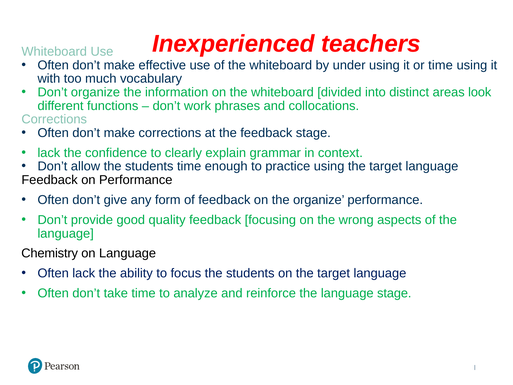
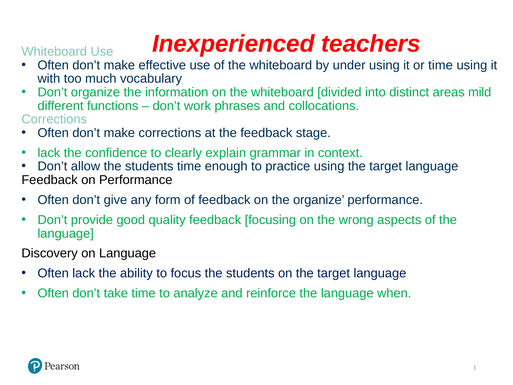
look: look -> mild
Chemistry: Chemistry -> Discovery
language stage: stage -> when
